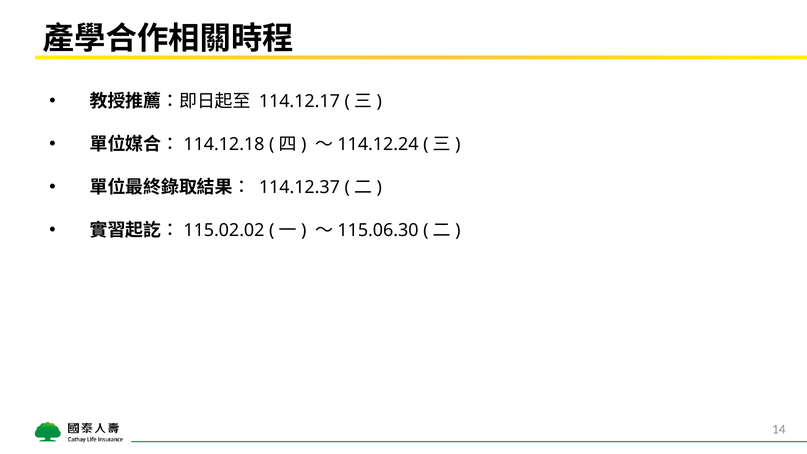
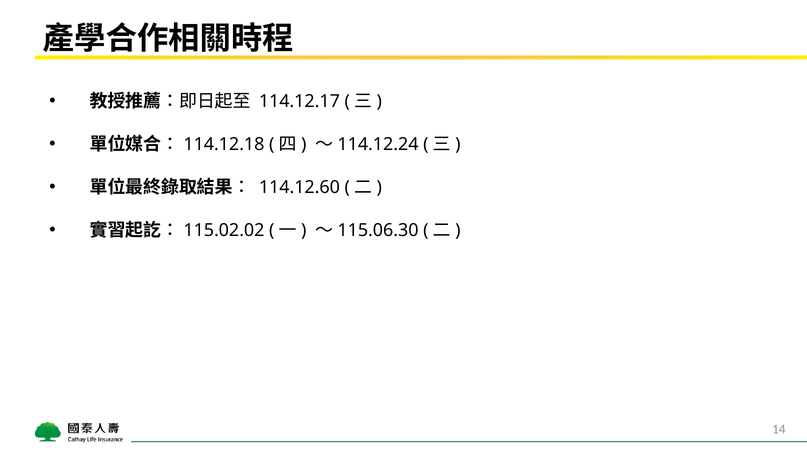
114.12.37: 114.12.37 -> 114.12.60
